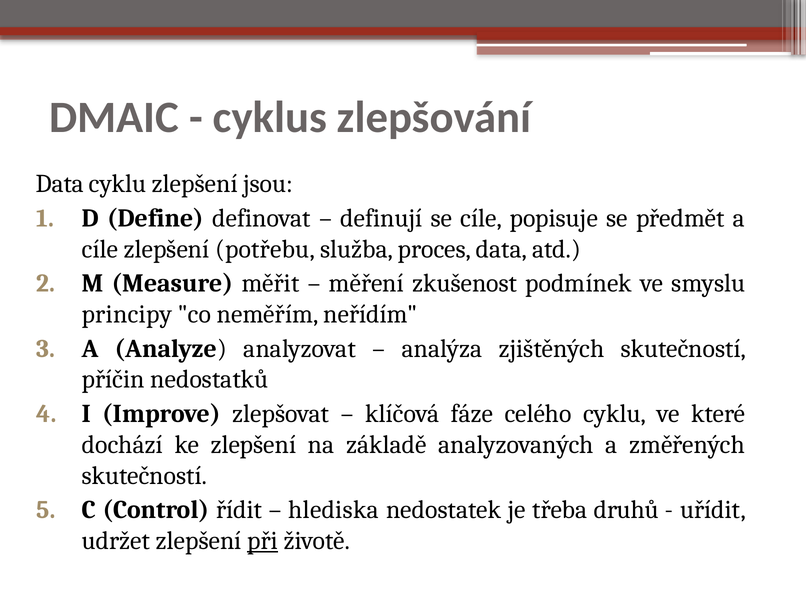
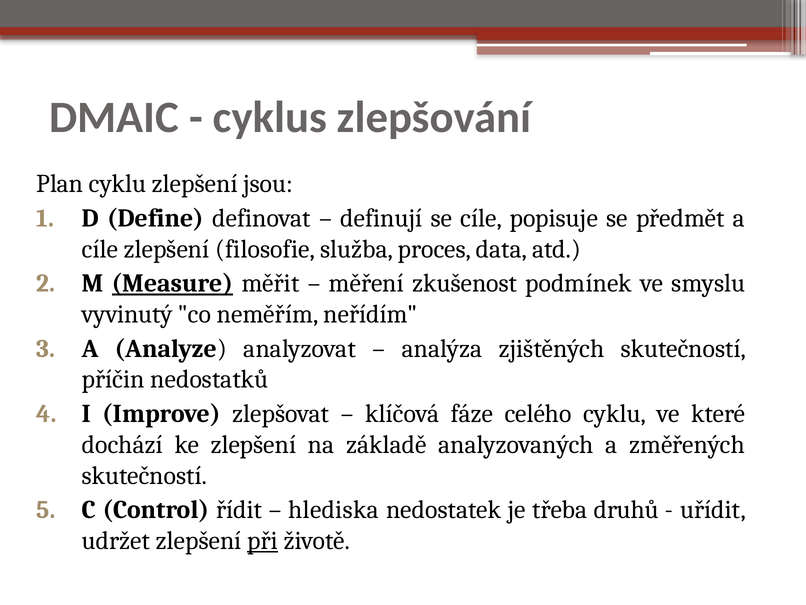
Data at (60, 184): Data -> Plan
potřebu: potřebu -> filosofie
Measure underline: none -> present
principy: principy -> vyvinutý
